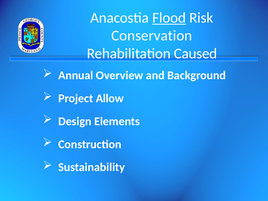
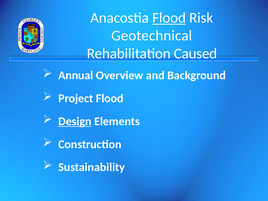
Conservation: Conservation -> Geotechnical
Project Allow: Allow -> Flood
Design underline: none -> present
